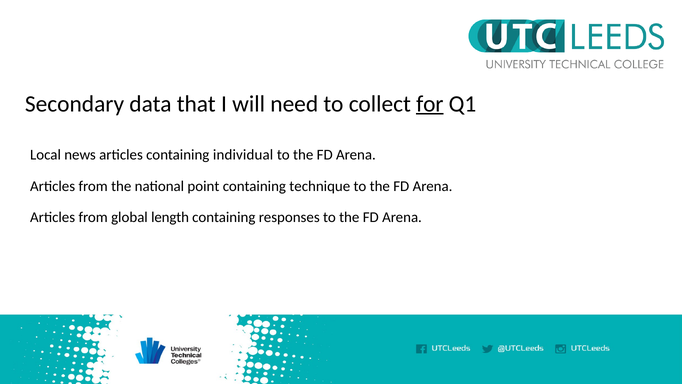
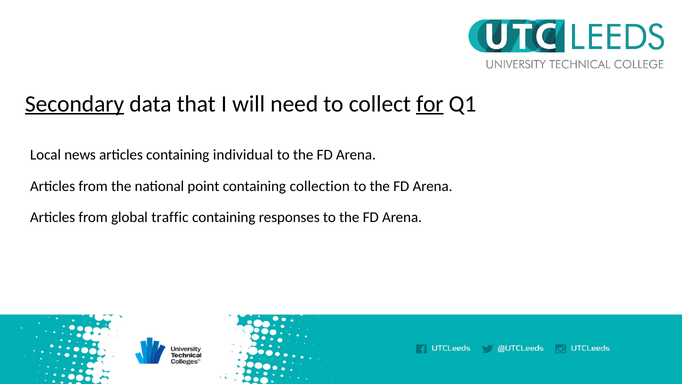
Secondary underline: none -> present
technique: technique -> collection
length: length -> traffic
